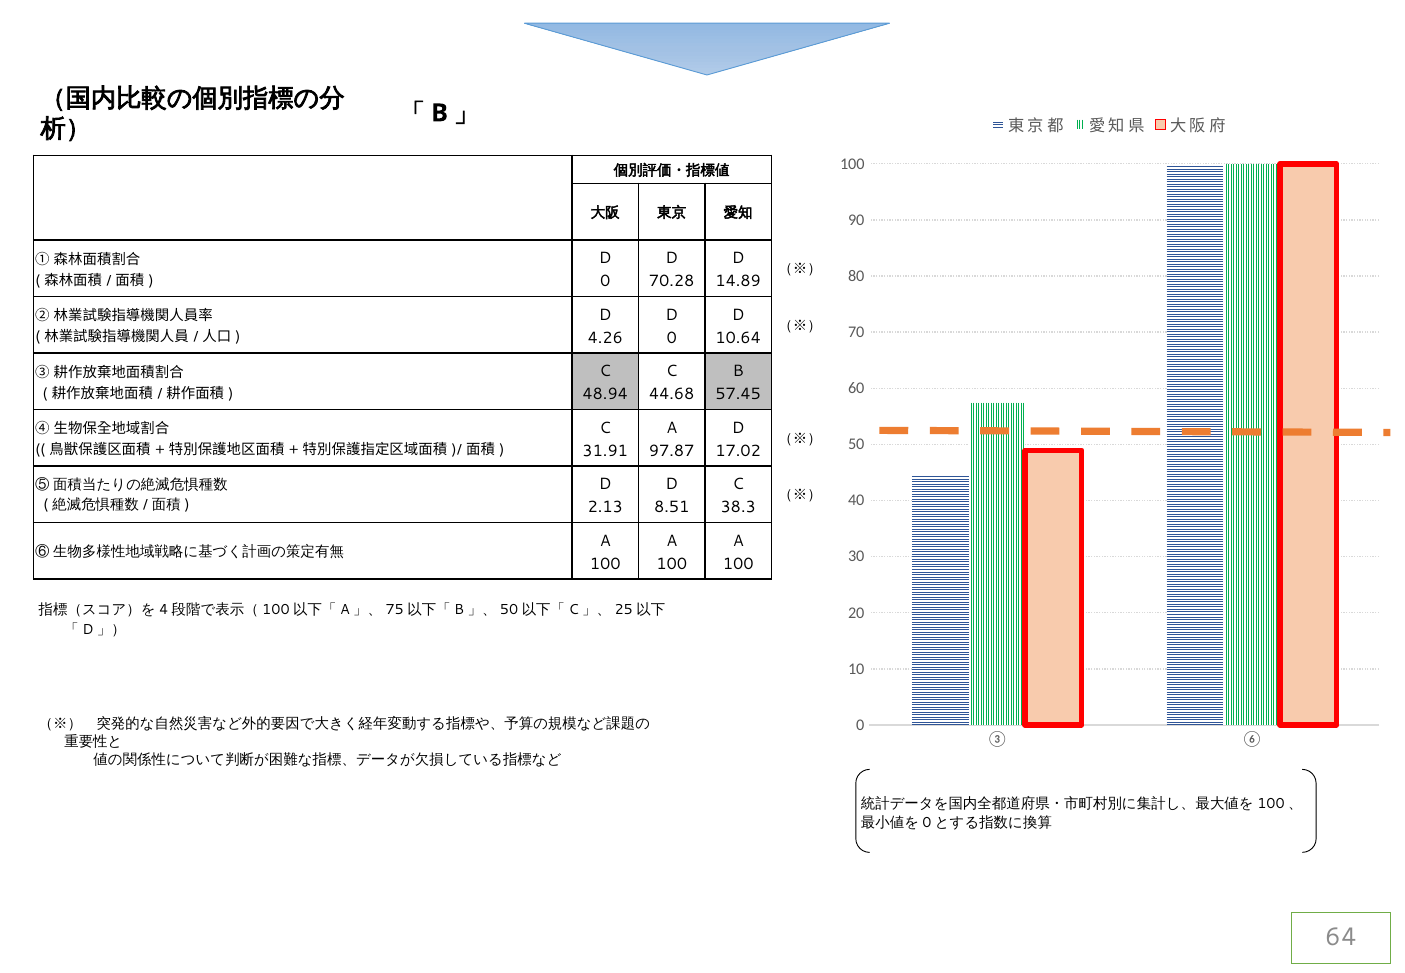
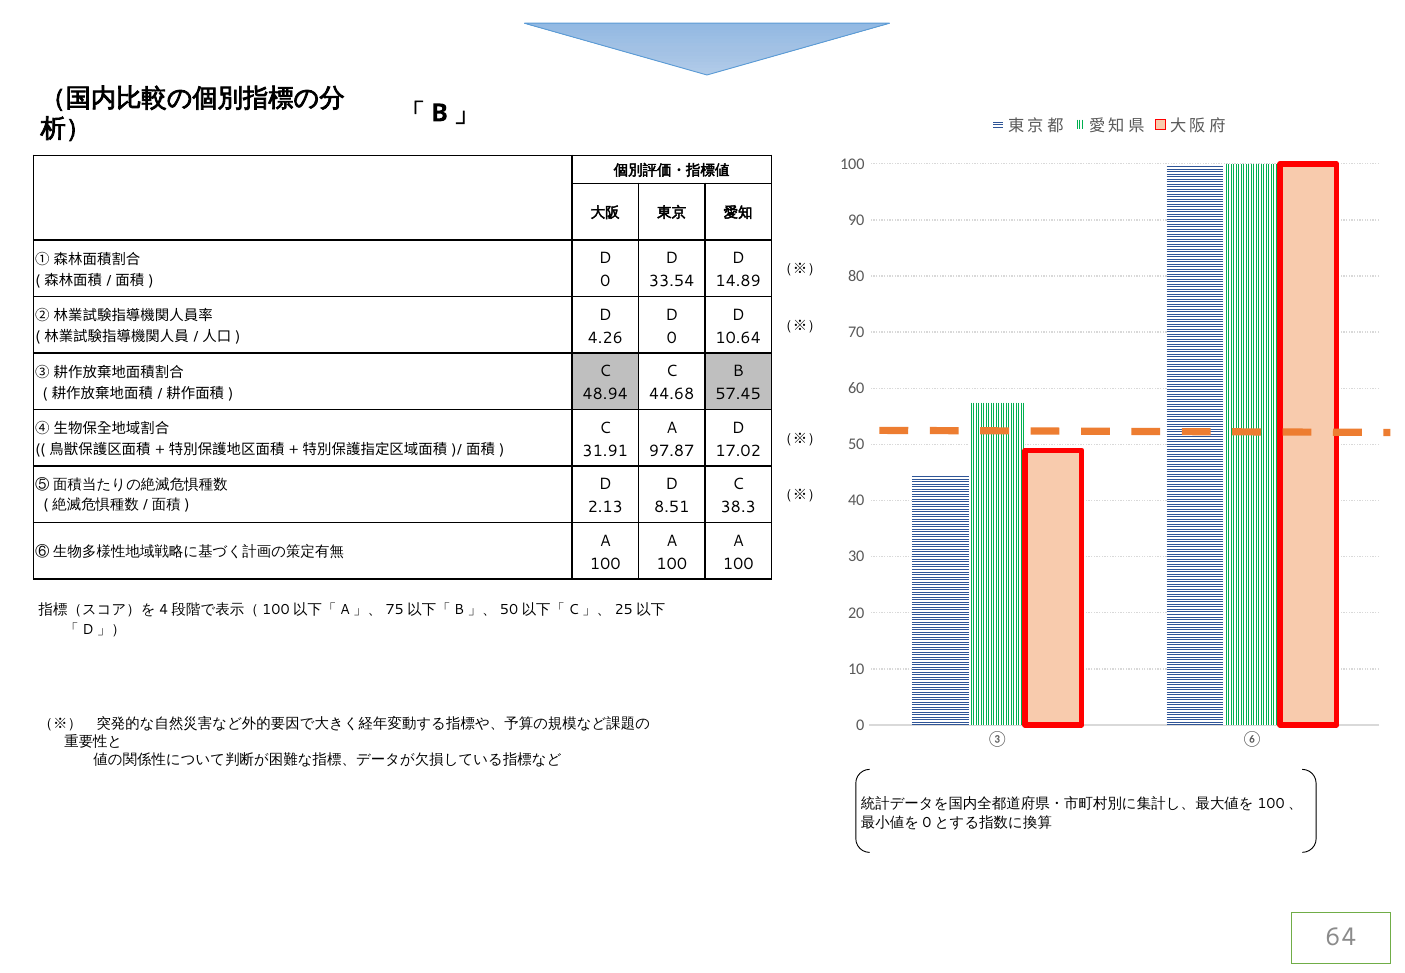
70.28: 70.28 -> 33.54
